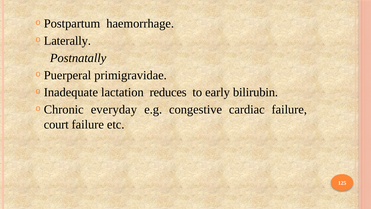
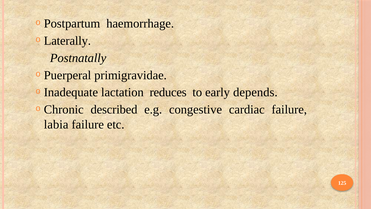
bilirubin: bilirubin -> depends
everyday: everyday -> described
court: court -> labia
